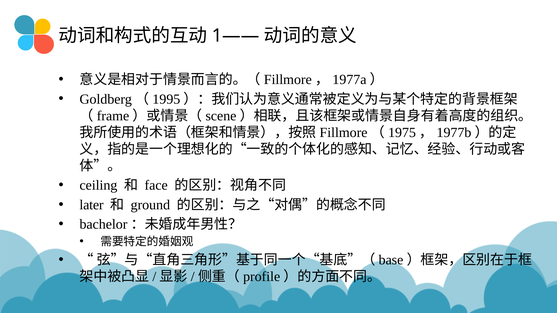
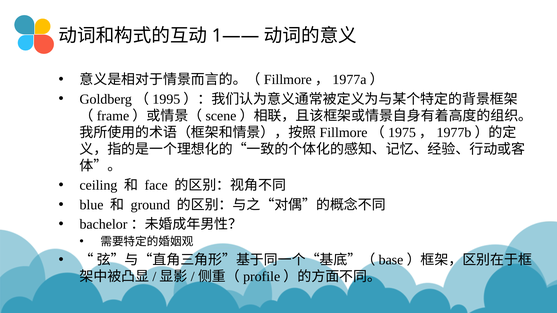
later: later -> blue
